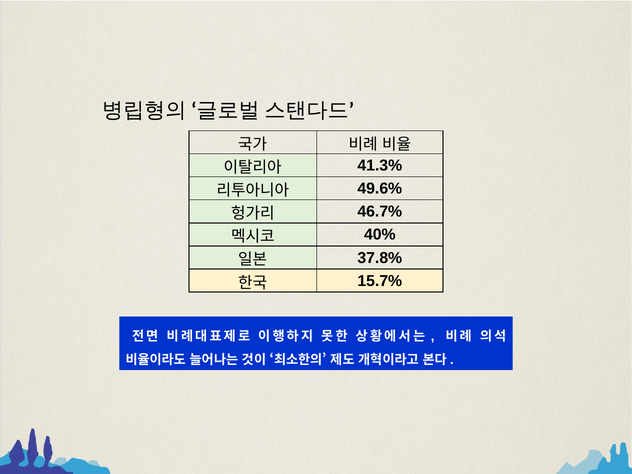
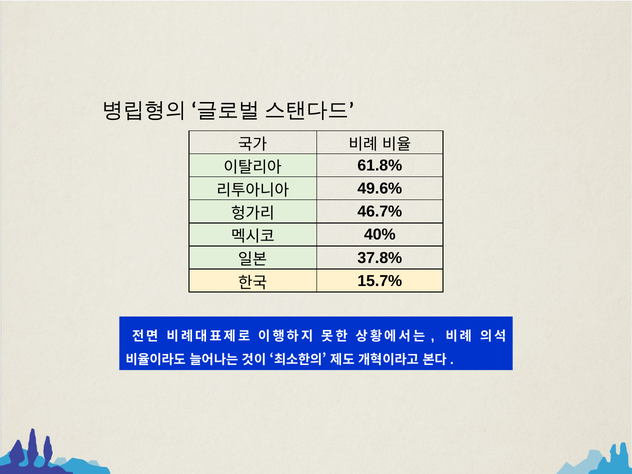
41.3%: 41.3% -> 61.8%
